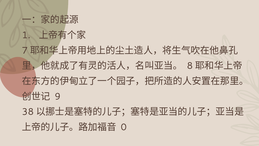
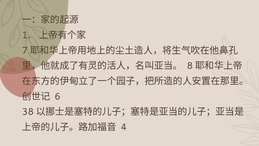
9: 9 -> 6
0: 0 -> 4
